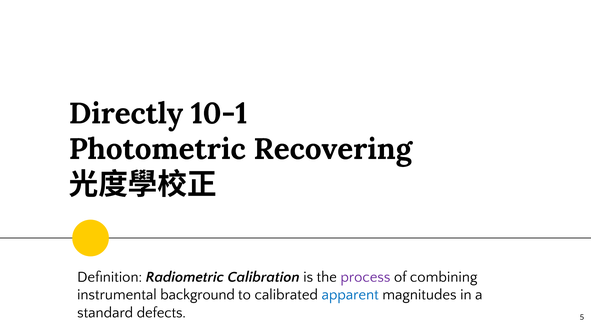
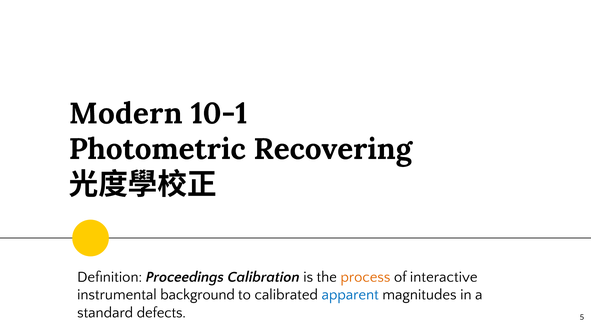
Directly: Directly -> Modern
Radiometric: Radiometric -> Proceedings
process colour: purple -> orange
combining: combining -> interactive
